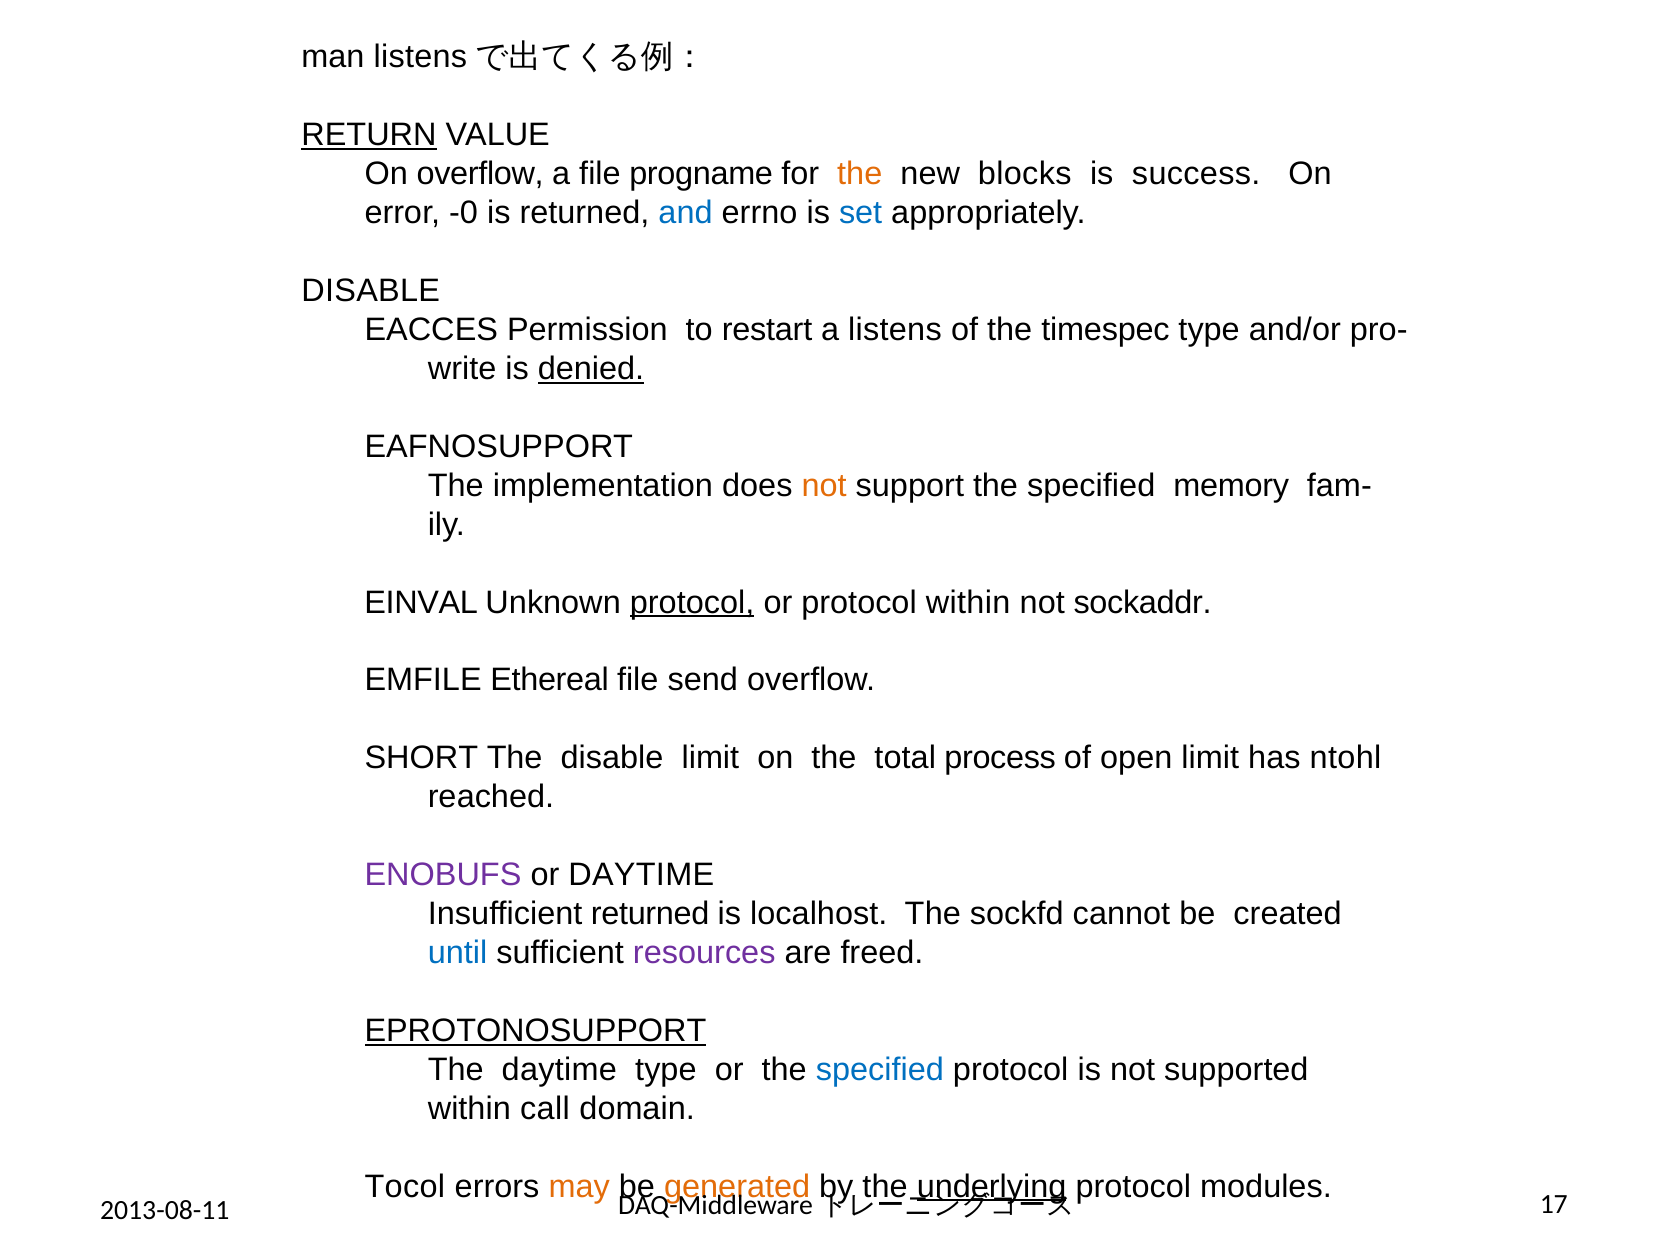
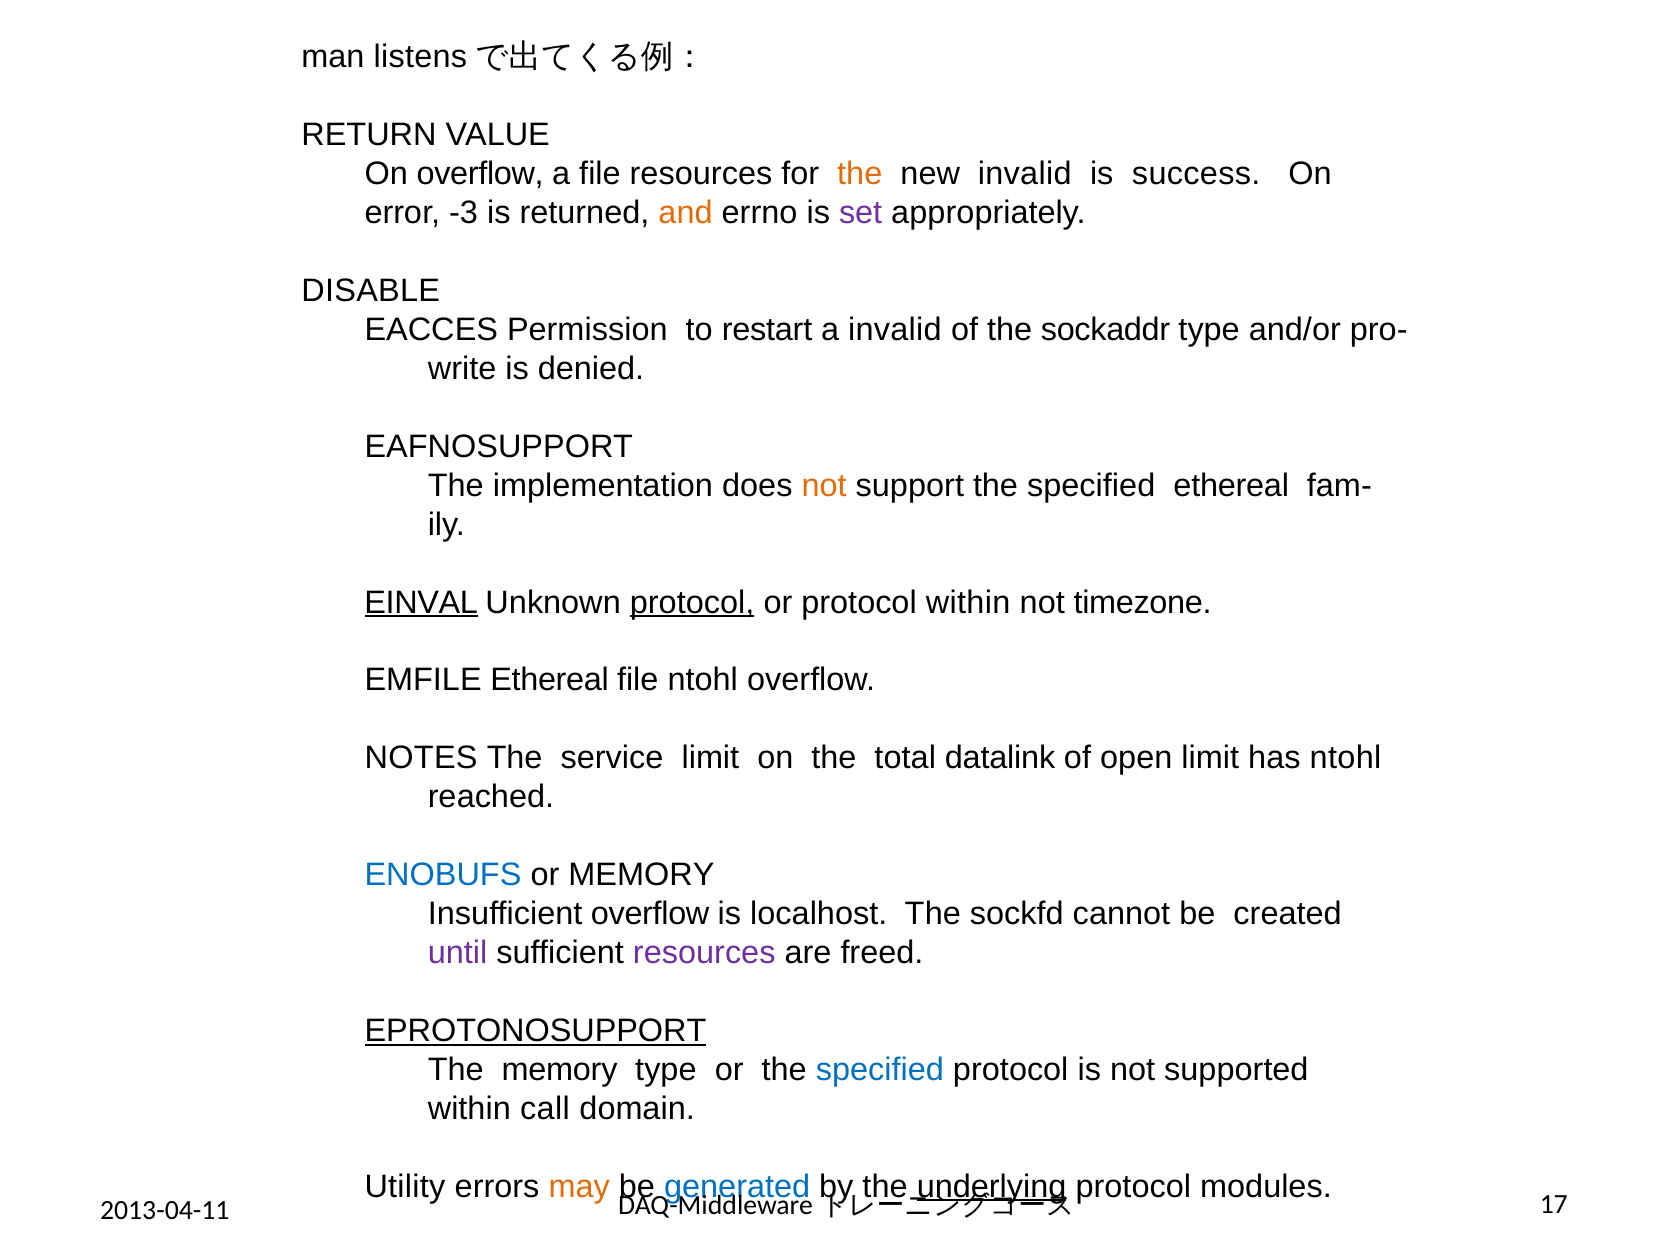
RETURN underline: present -> none
file progname: progname -> resources
new blocks: blocks -> invalid
-0: -0 -> -3
and colour: blue -> orange
set colour: blue -> purple
a listens: listens -> invalid
timespec: timespec -> sockaddr
denied underline: present -> none
specified memory: memory -> ethereal
EINVAL underline: none -> present
sockaddr: sockaddr -> timezone
file send: send -> ntohl
SHORT: SHORT -> NOTES
The disable: disable -> service
process: process -> datalink
ENOBUFS colour: purple -> blue
or DAYTIME: DAYTIME -> MEMORY
Insufficient returned: returned -> overflow
until colour: blue -> purple
The daytime: daytime -> memory
Tocol: Tocol -> Utility
generated colour: orange -> blue
2013-08-11: 2013-08-11 -> 2013-04-11
